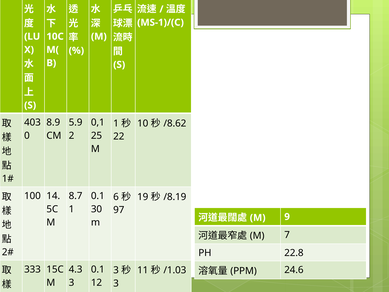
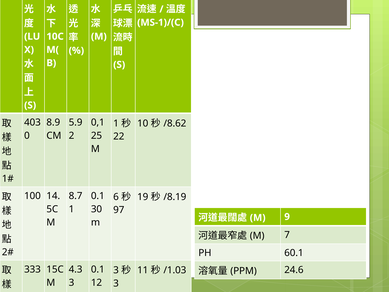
22.8: 22.8 -> 60.1
